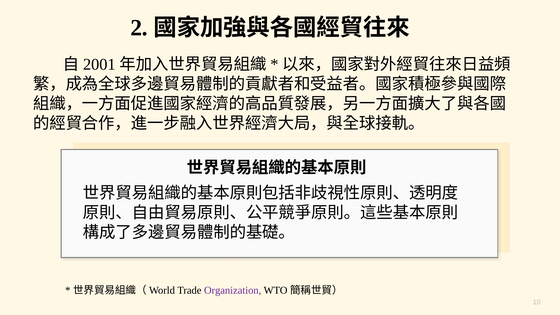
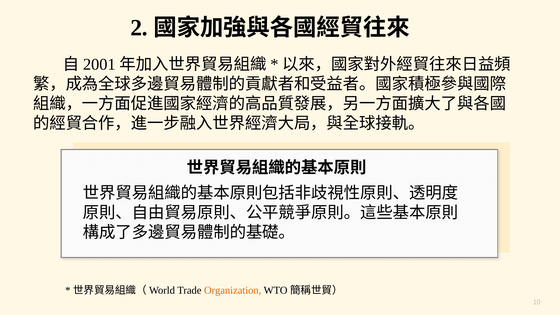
Organization colour: purple -> orange
